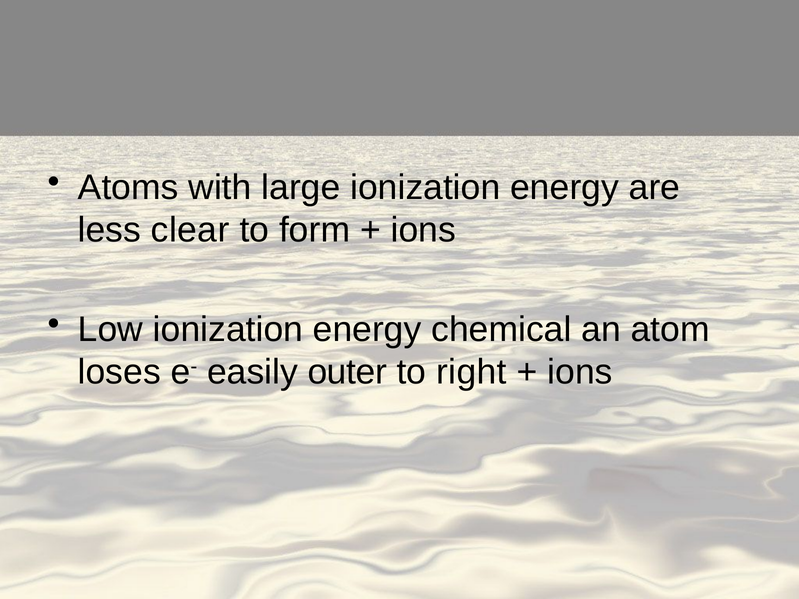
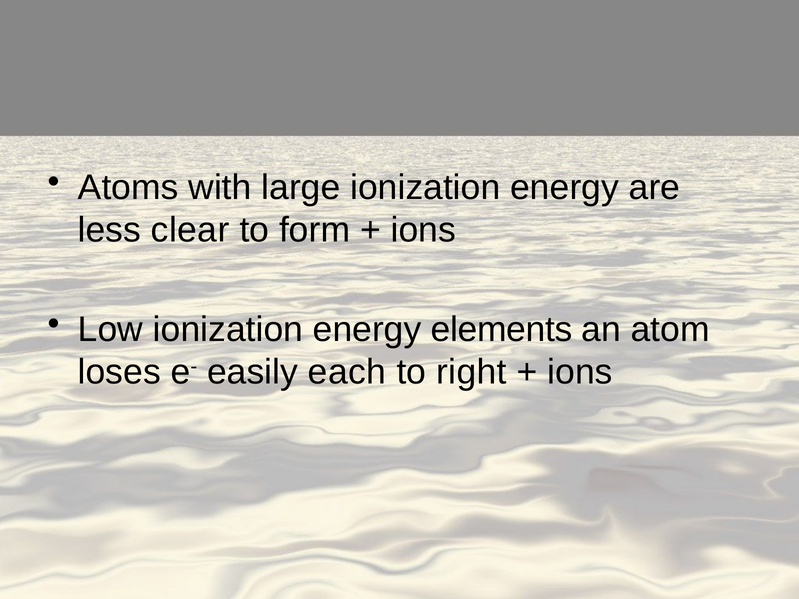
chemical: chemical -> elements
outer: outer -> each
